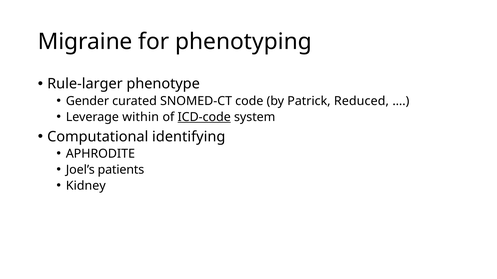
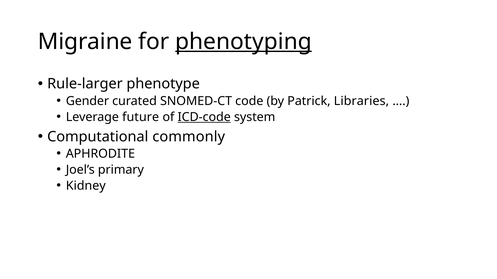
phenotyping underline: none -> present
Reduced: Reduced -> Libraries
within: within -> future
identifying: identifying -> commonly
patients: patients -> primary
